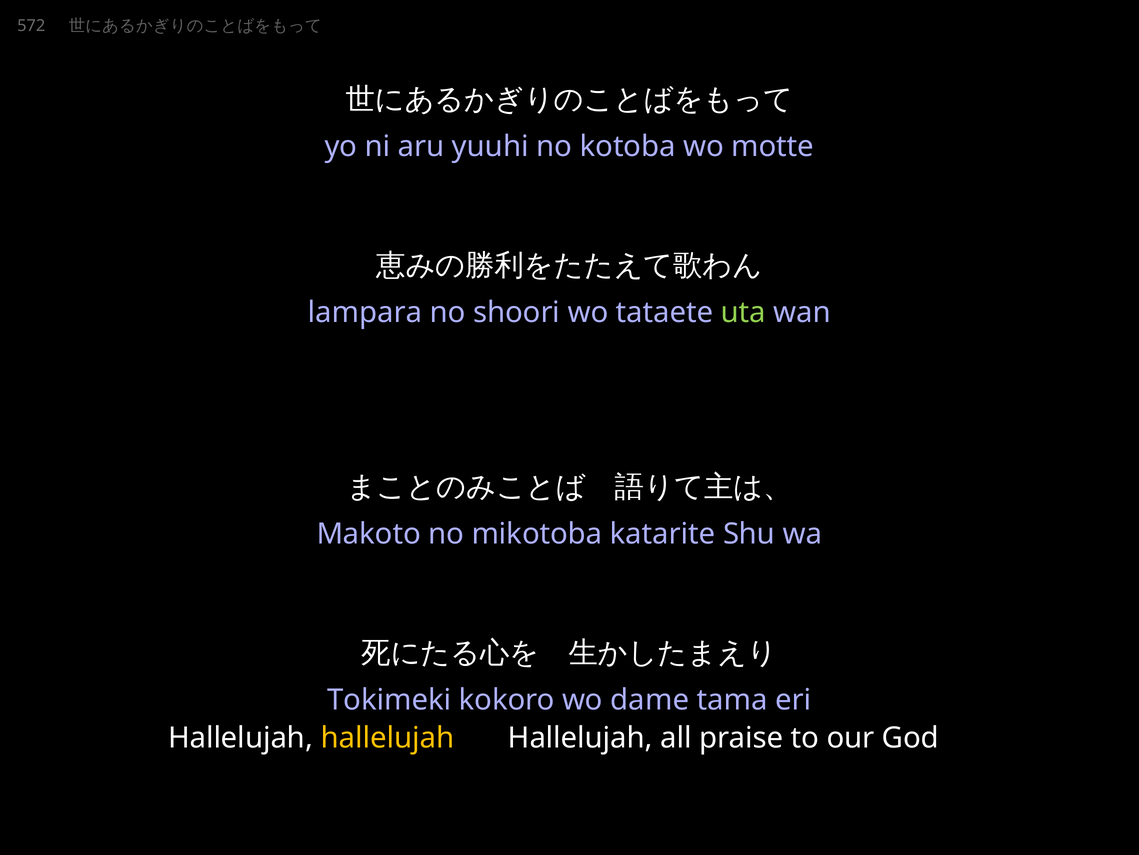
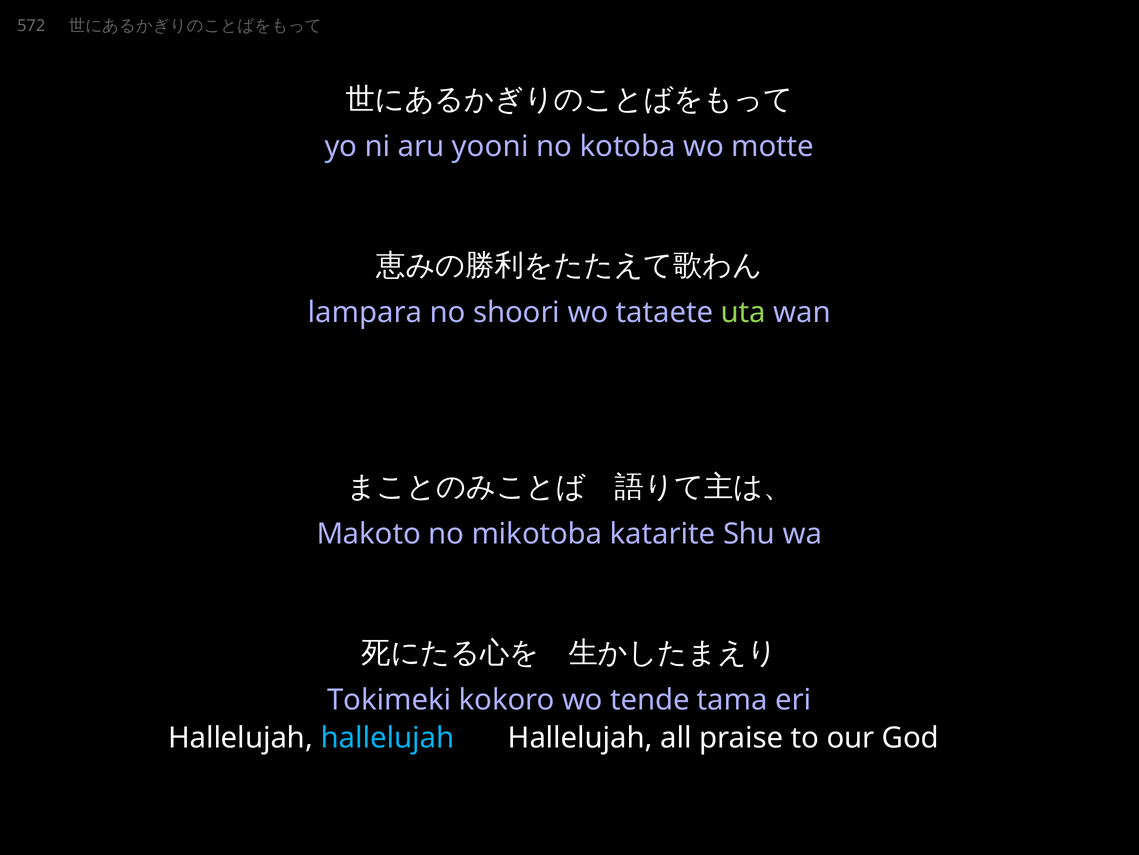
yuuhi: yuuhi -> yooni
dame: dame -> tende
hallelujah at (387, 737) colour: yellow -> light blue
